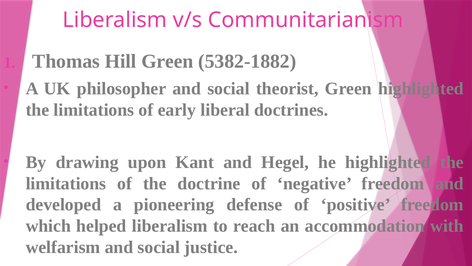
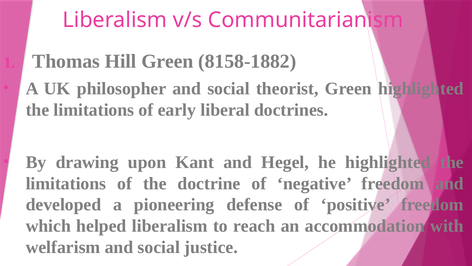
5382-1882: 5382-1882 -> 8158-1882
